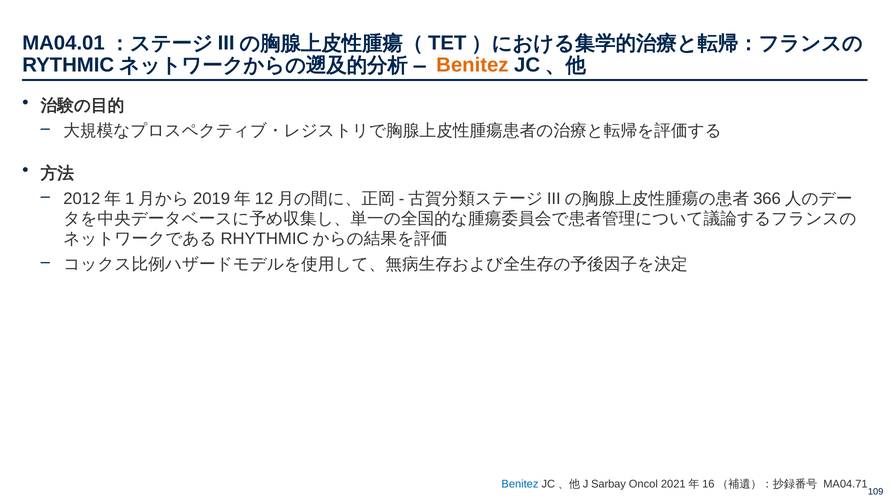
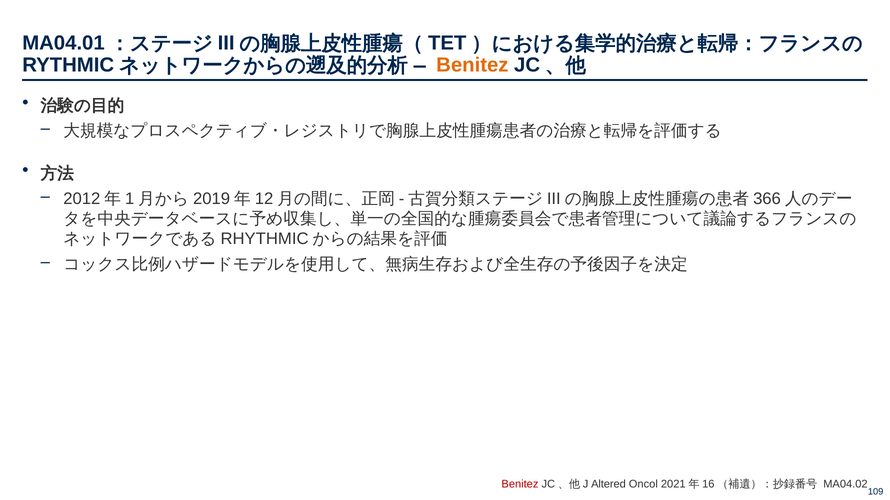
Benitez at (520, 485) colour: blue -> red
Sarbay: Sarbay -> Altered
MA04.71: MA04.71 -> MA04.02
